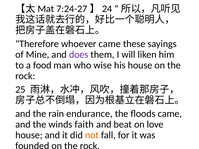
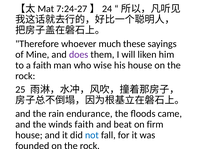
whoever came: came -> much
a food: food -> faith
love: love -> firm
not colour: orange -> blue
